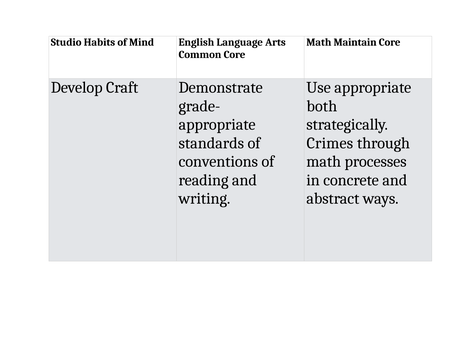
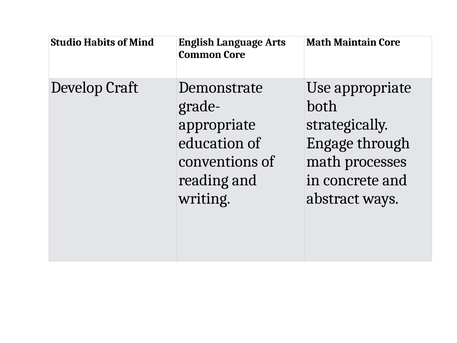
standards: standards -> education
Crimes: Crimes -> Engage
